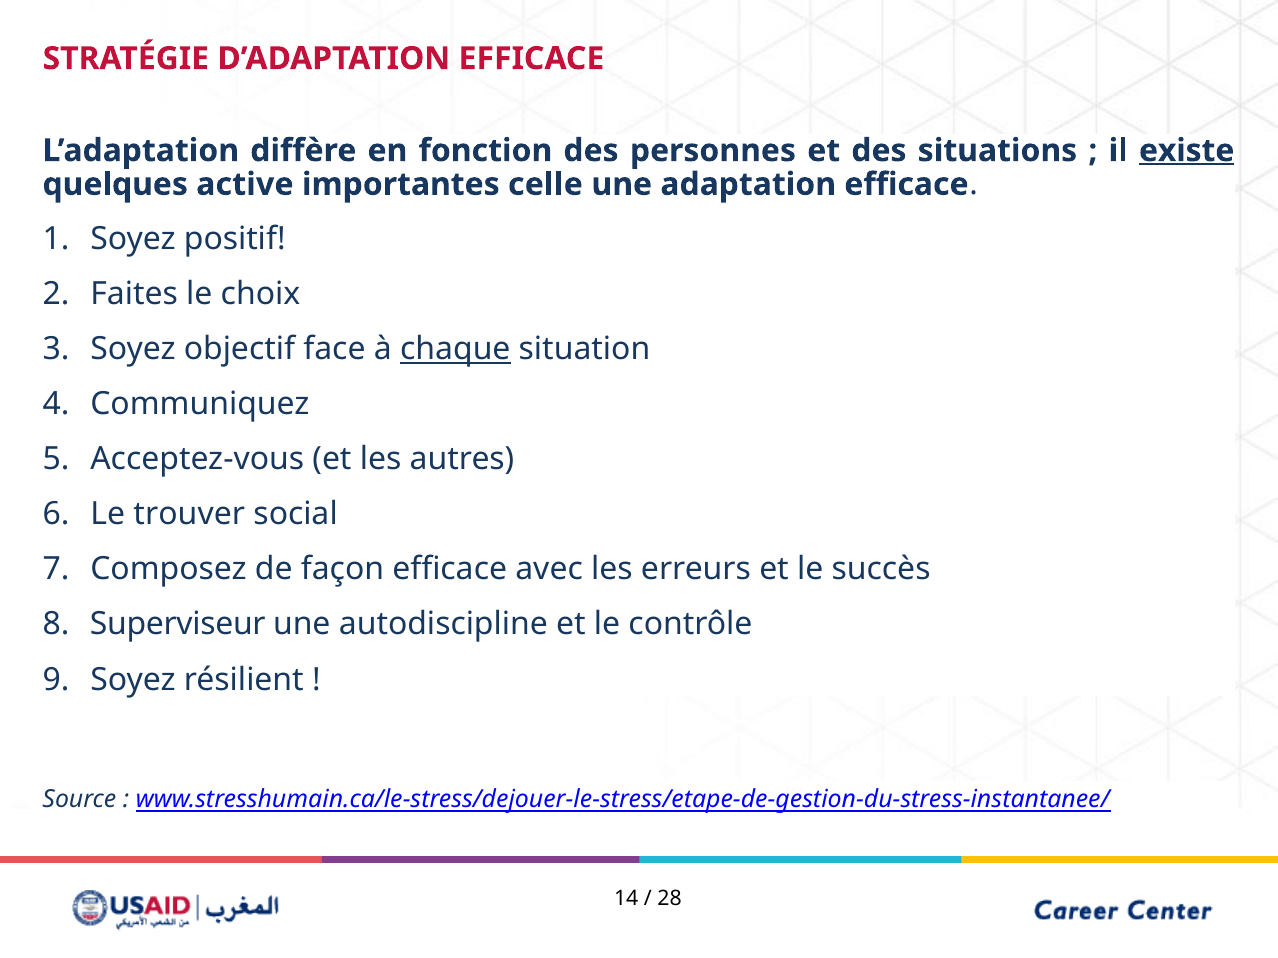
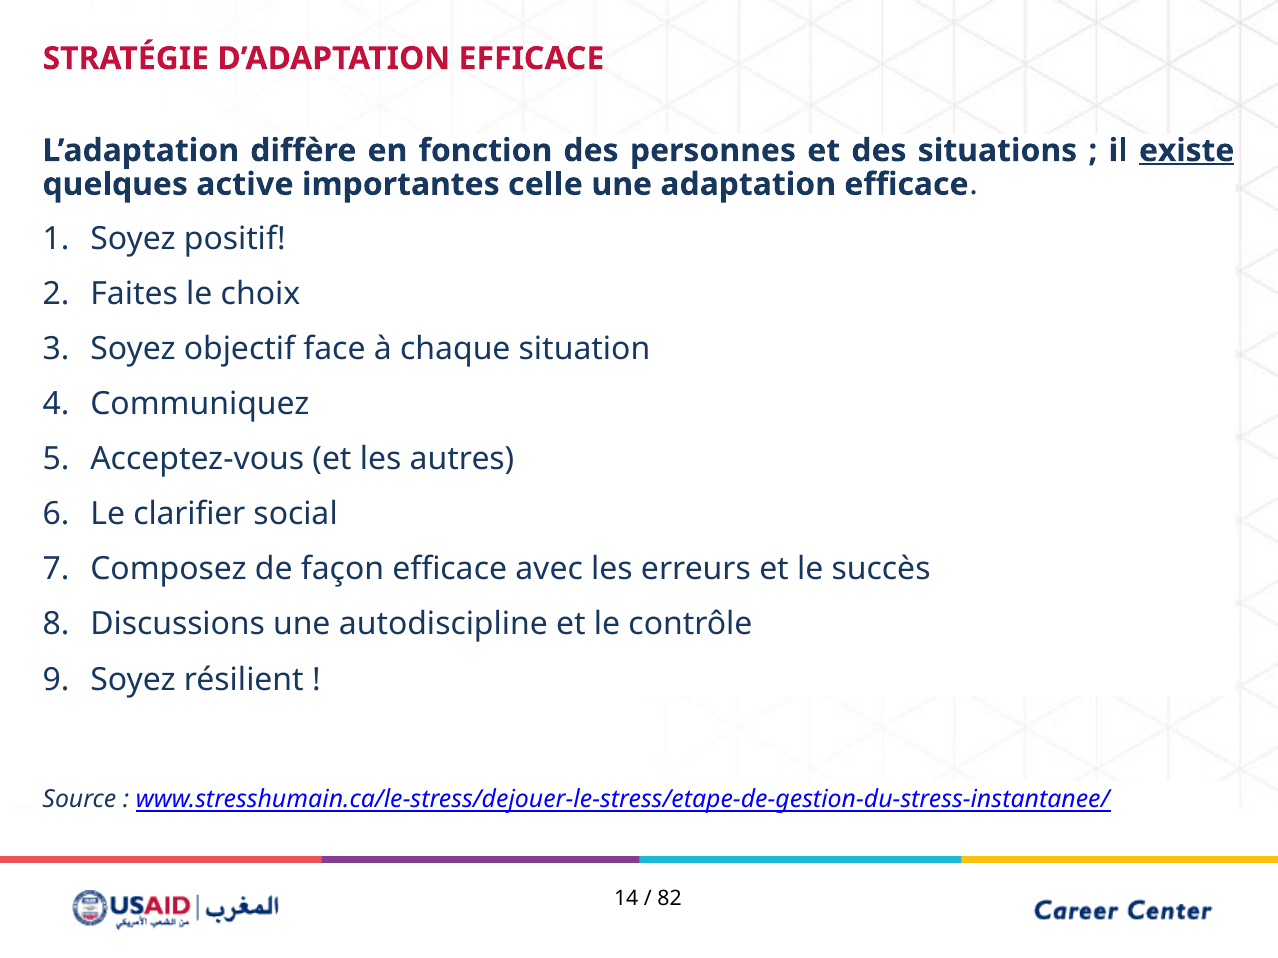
chaque underline: present -> none
trouver: trouver -> clarifier
Superviseur: Superviseur -> Discussions
28: 28 -> 82
